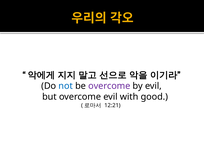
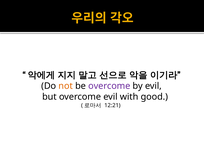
not colour: blue -> orange
